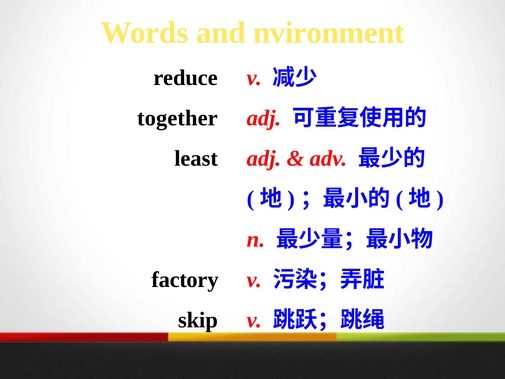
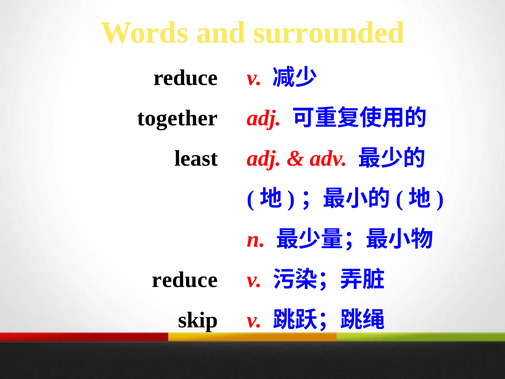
nvironment: nvironment -> surrounded
factory at (185, 280): factory -> reduce
